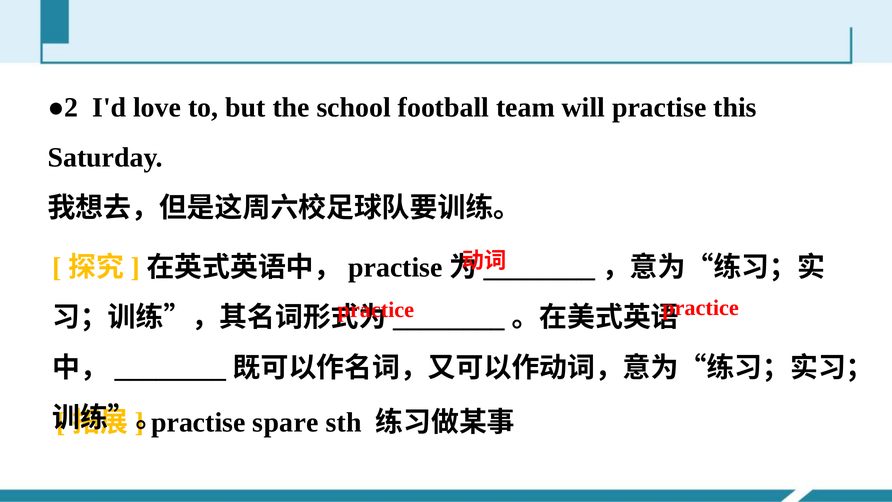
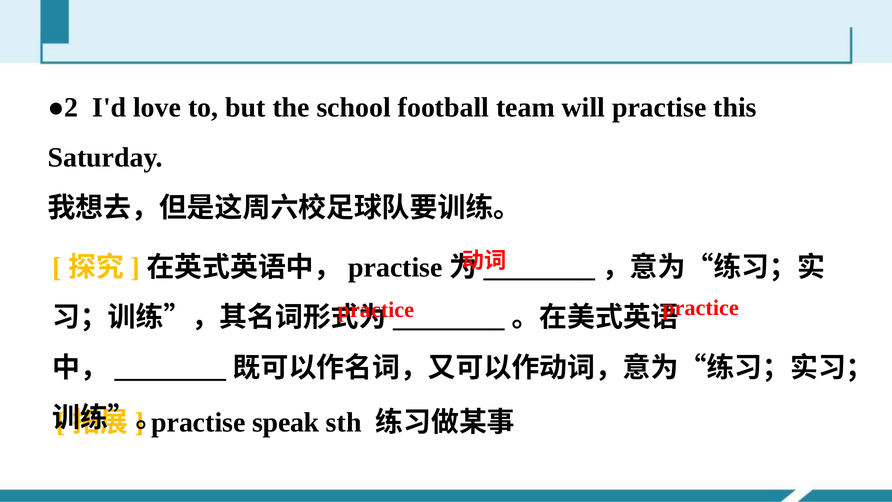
spare: spare -> speak
